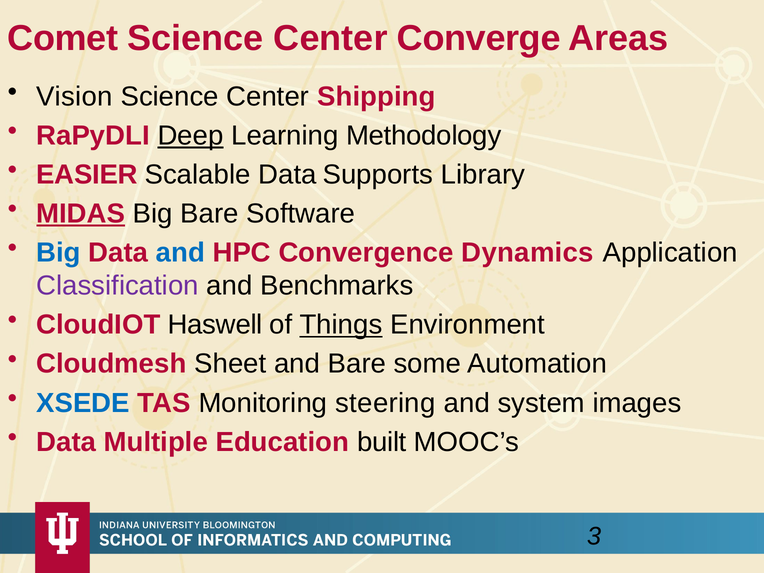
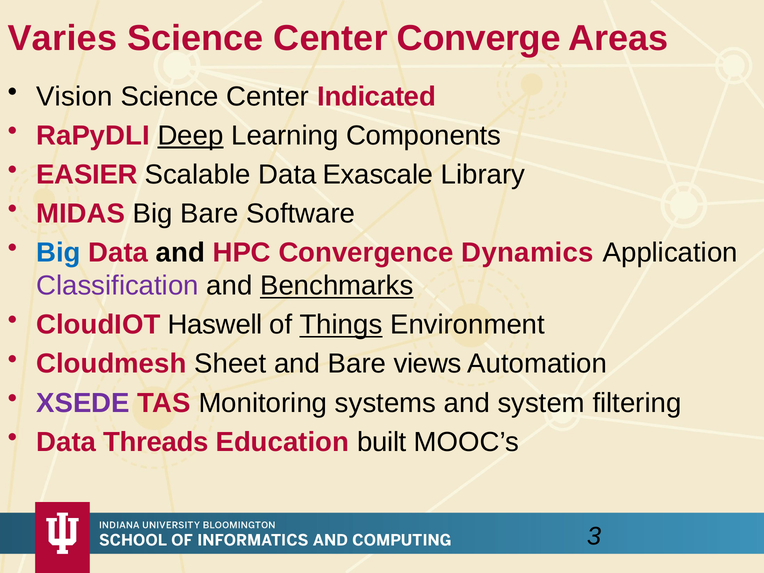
Comet: Comet -> Varies
Shipping: Shipping -> Indicated
Methodology: Methodology -> Components
Supports: Supports -> Exascale
MIDAS underline: present -> none
and at (180, 253) colour: blue -> black
Benchmarks underline: none -> present
some: some -> views
XSEDE colour: blue -> purple
steering: steering -> systems
images: images -> filtering
Multiple: Multiple -> Threads
